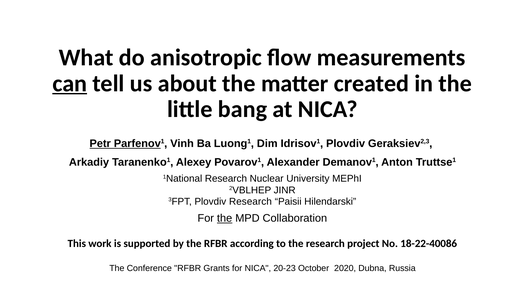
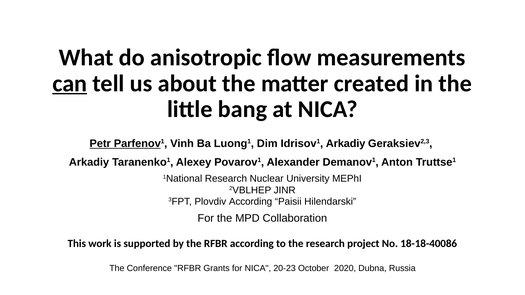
Idrisov1 Plovdiv: Plovdiv -> Arkadiy
Plovdiv Research: Research -> According
the at (225, 218) underline: present -> none
18-22-40086: 18-22-40086 -> 18-18-40086
